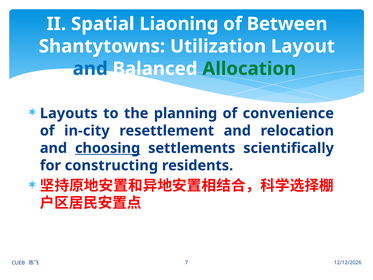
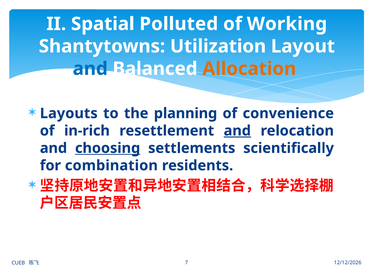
Liaoning: Liaoning -> Polluted
Between: Between -> Working
Allocation colour: green -> orange
in-city: in-city -> in-rich
and at (237, 131) underline: none -> present
constructing: constructing -> combination
